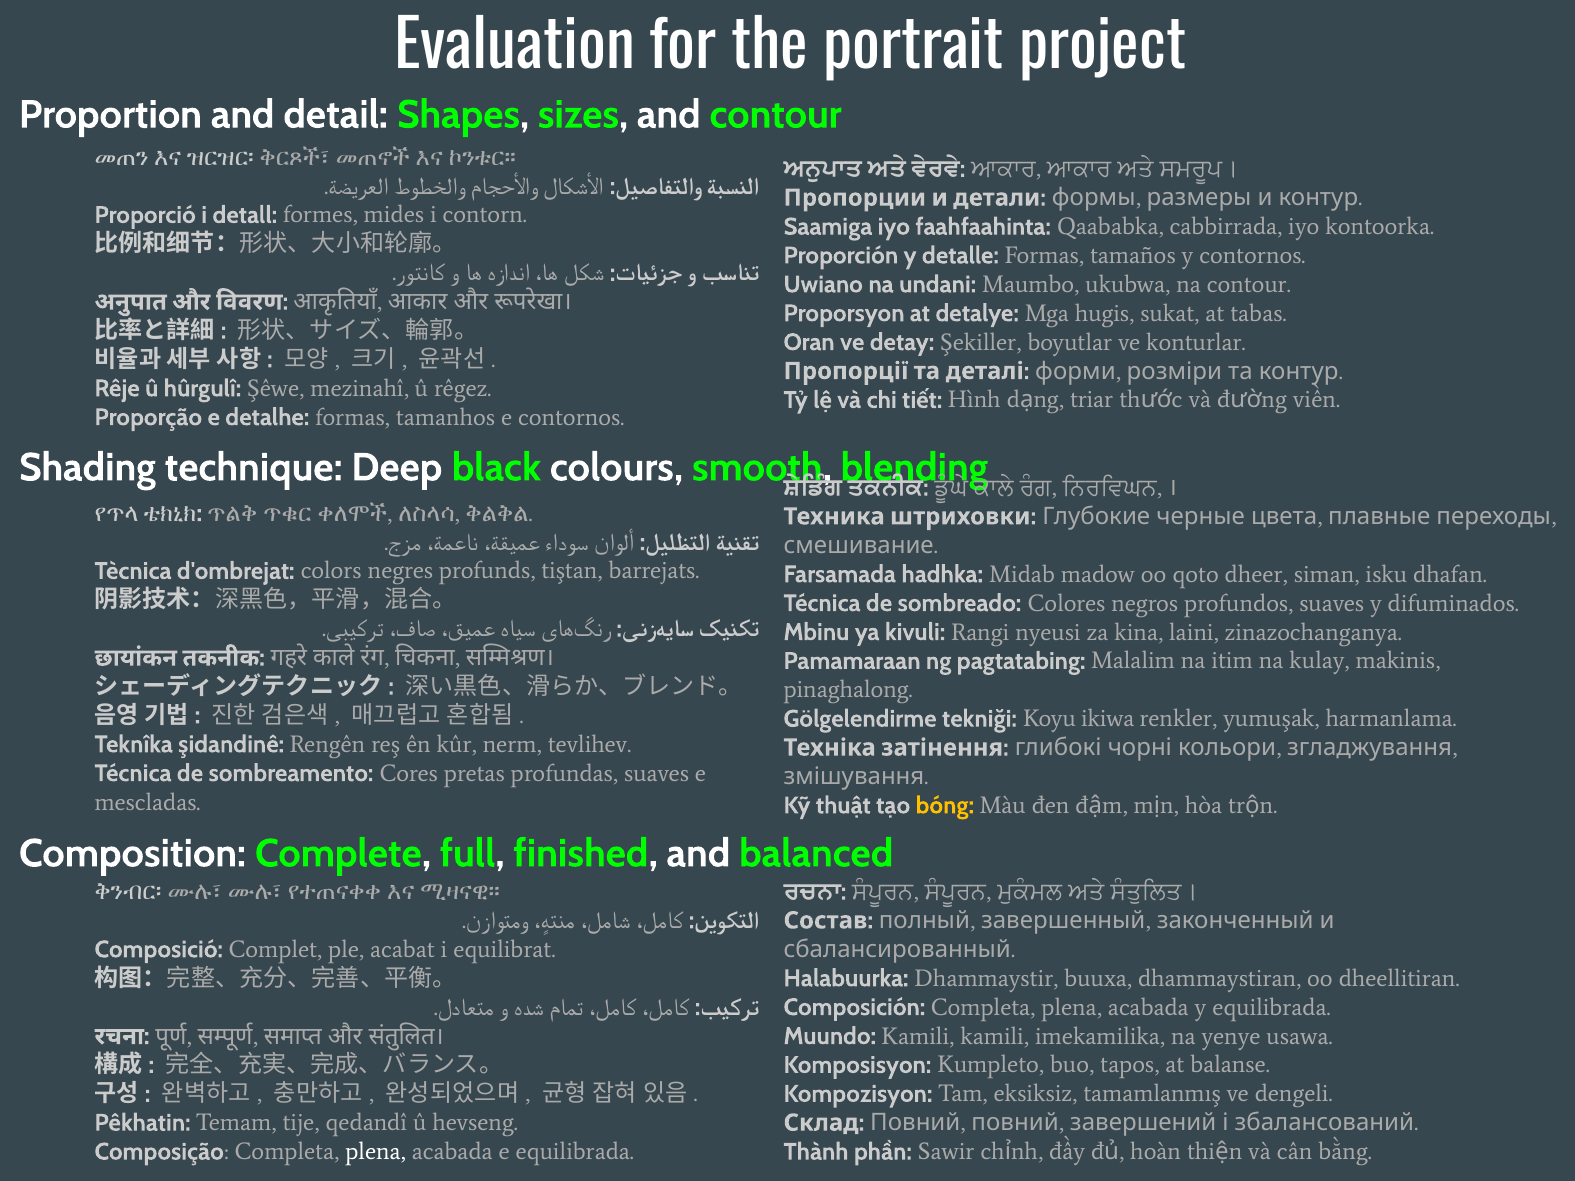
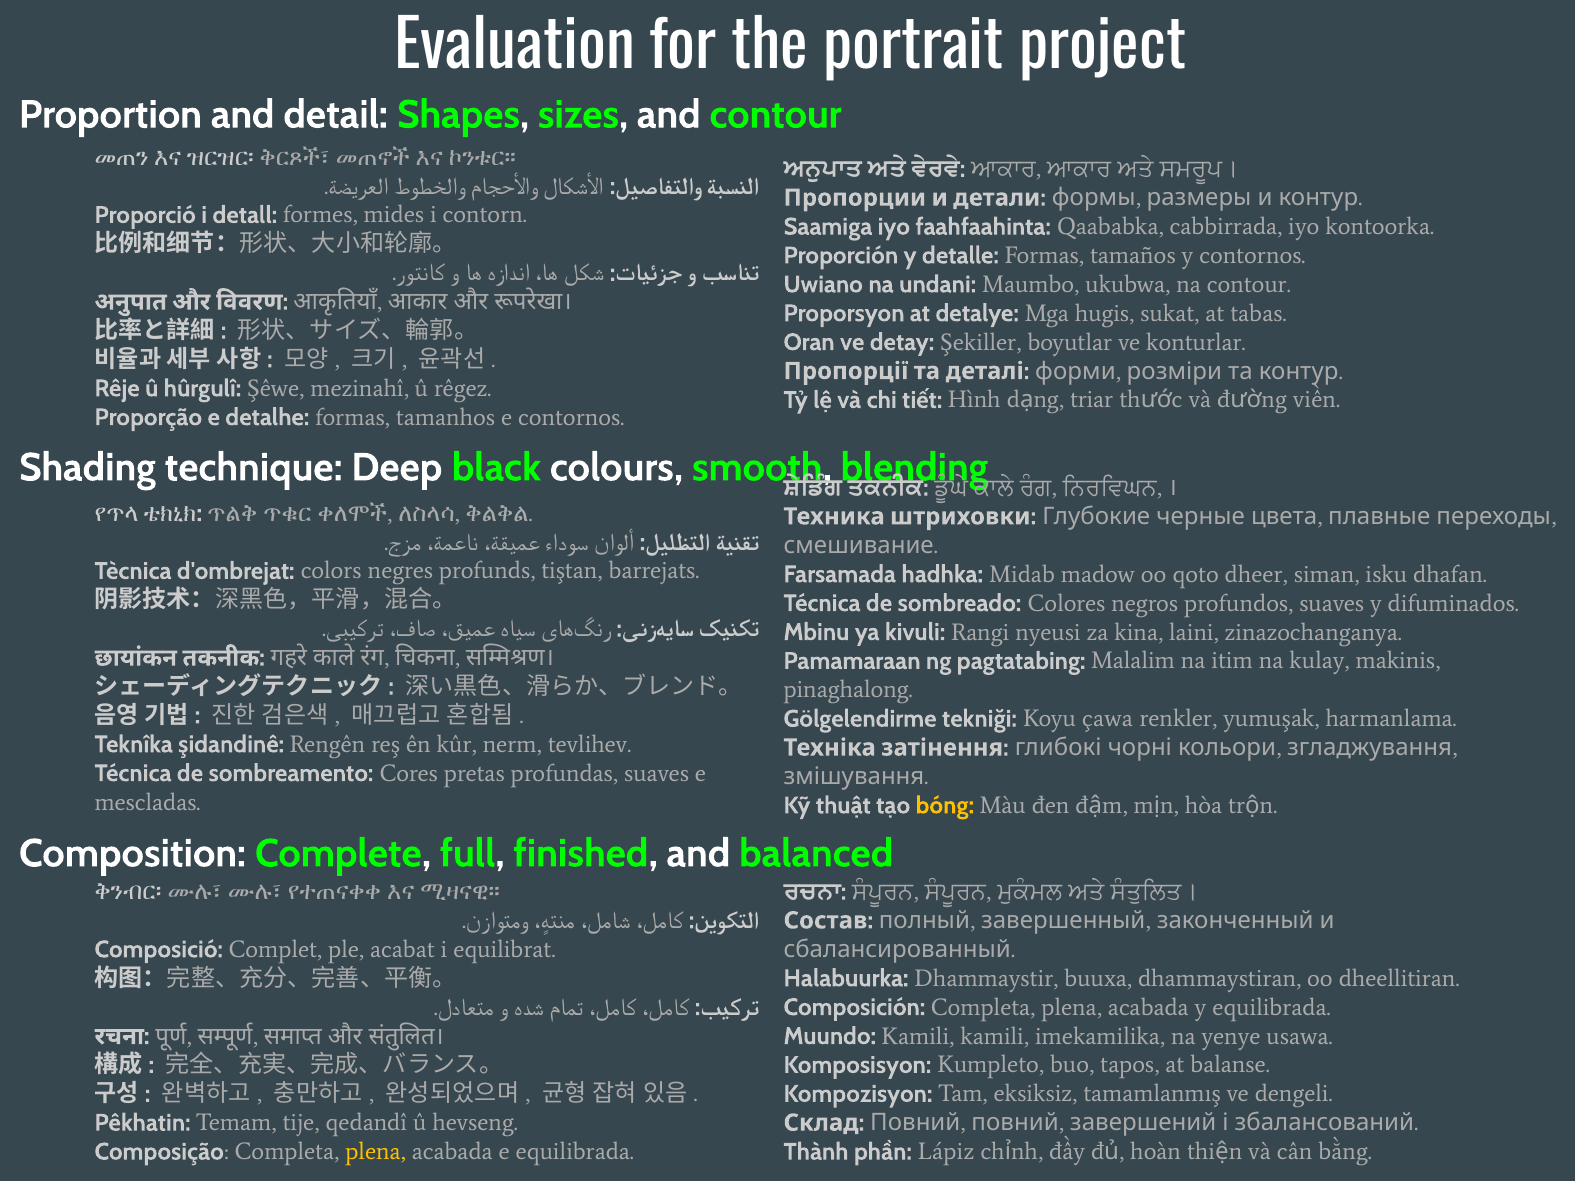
ikiwa: ikiwa -> çawa
plena at (376, 1152) colour: white -> yellow
Sawir: Sawir -> Lápiz
